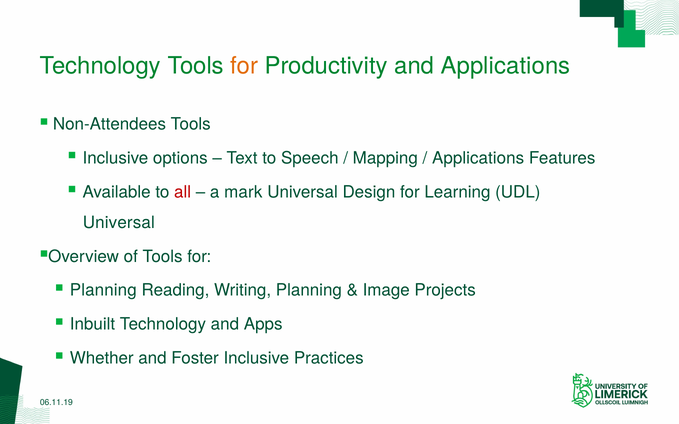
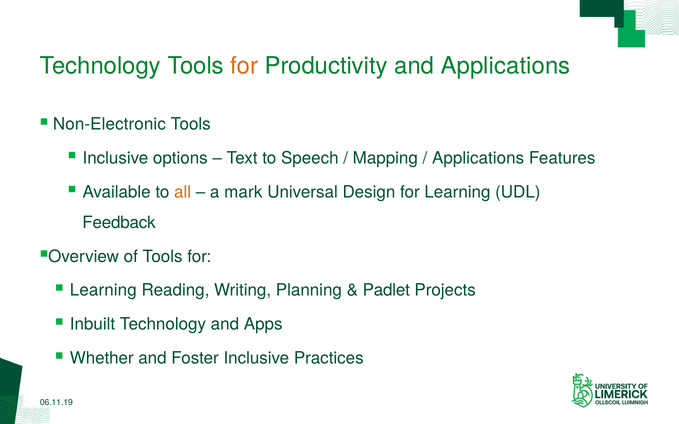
Non-Attendees: Non-Attendees -> Non-Electronic
all colour: red -> orange
Universal at (119, 223): Universal -> Feedback
Planning at (103, 291): Planning -> Learning
Image: Image -> Padlet
